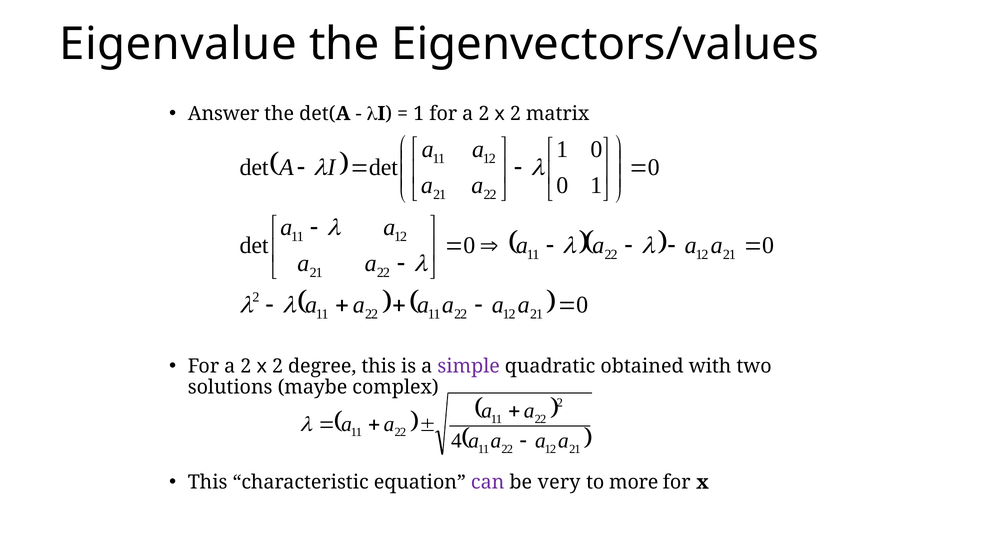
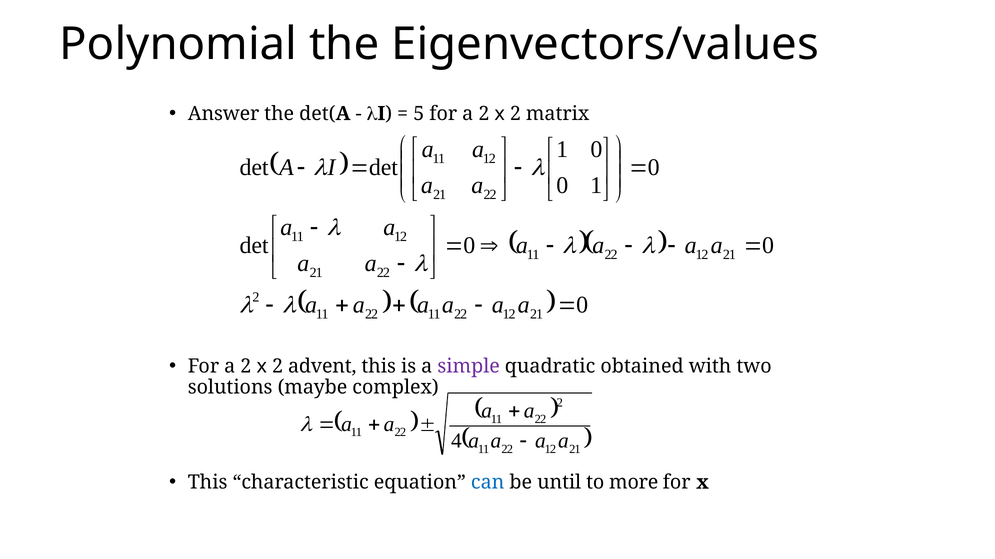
Eigenvalue: Eigenvalue -> Polynomial
1 at (419, 114): 1 -> 5
degree: degree -> advent
can colour: purple -> blue
very: very -> until
